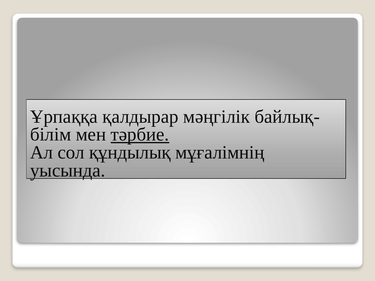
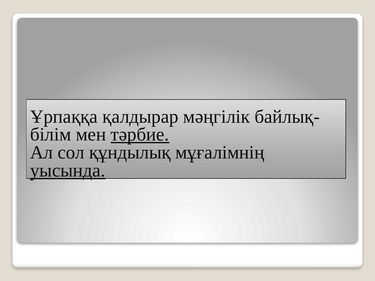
уысында underline: none -> present
